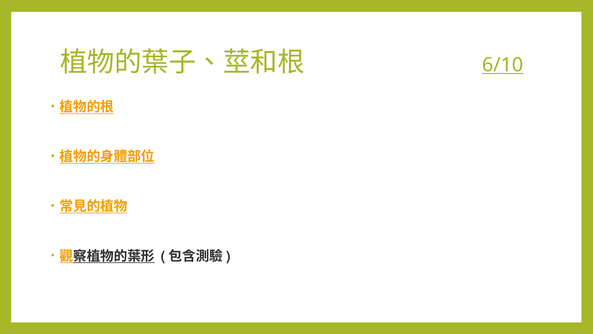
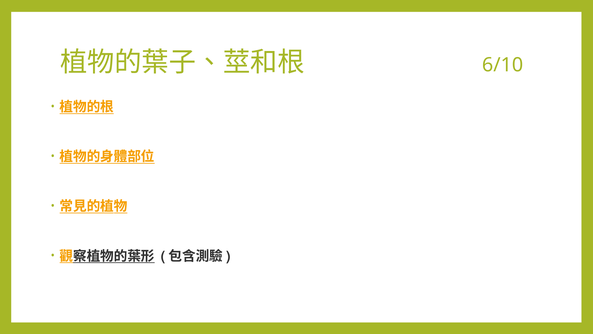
6/10 underline: present -> none
